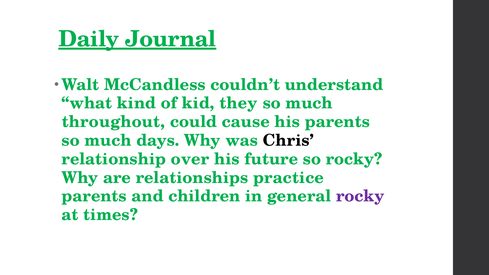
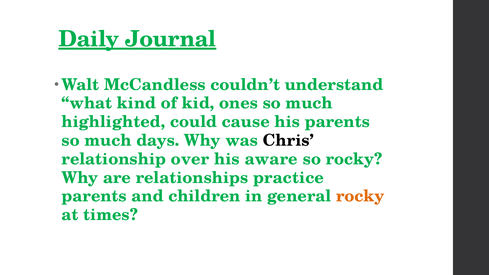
they: they -> ones
throughout: throughout -> highlighted
future: future -> aware
rocky at (360, 196) colour: purple -> orange
